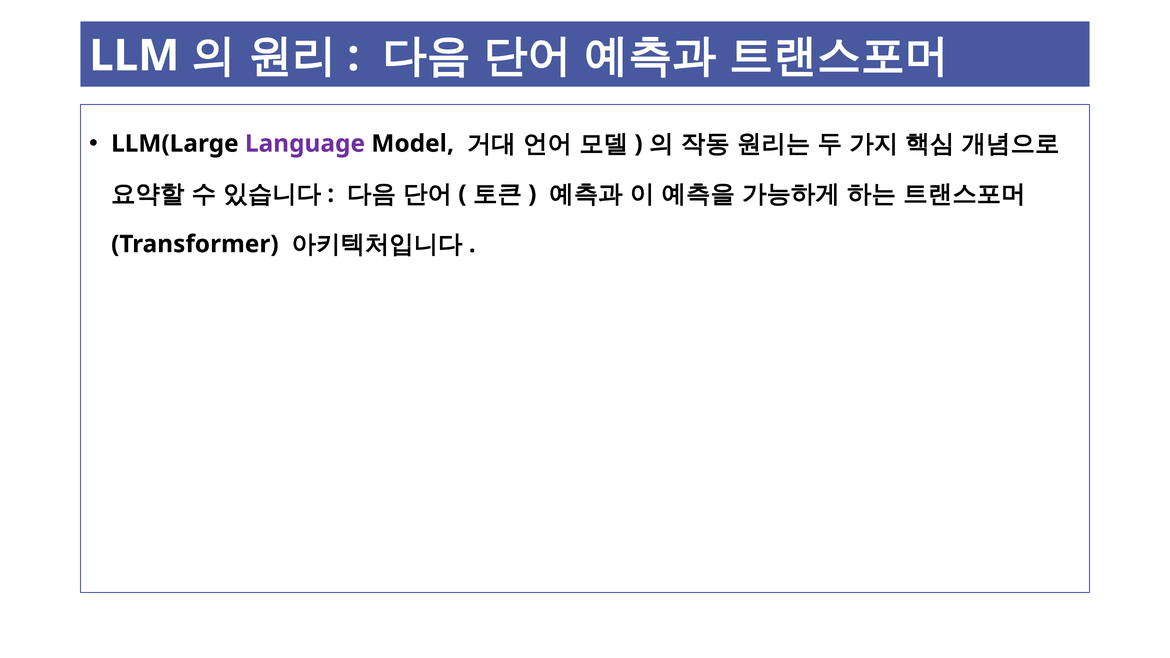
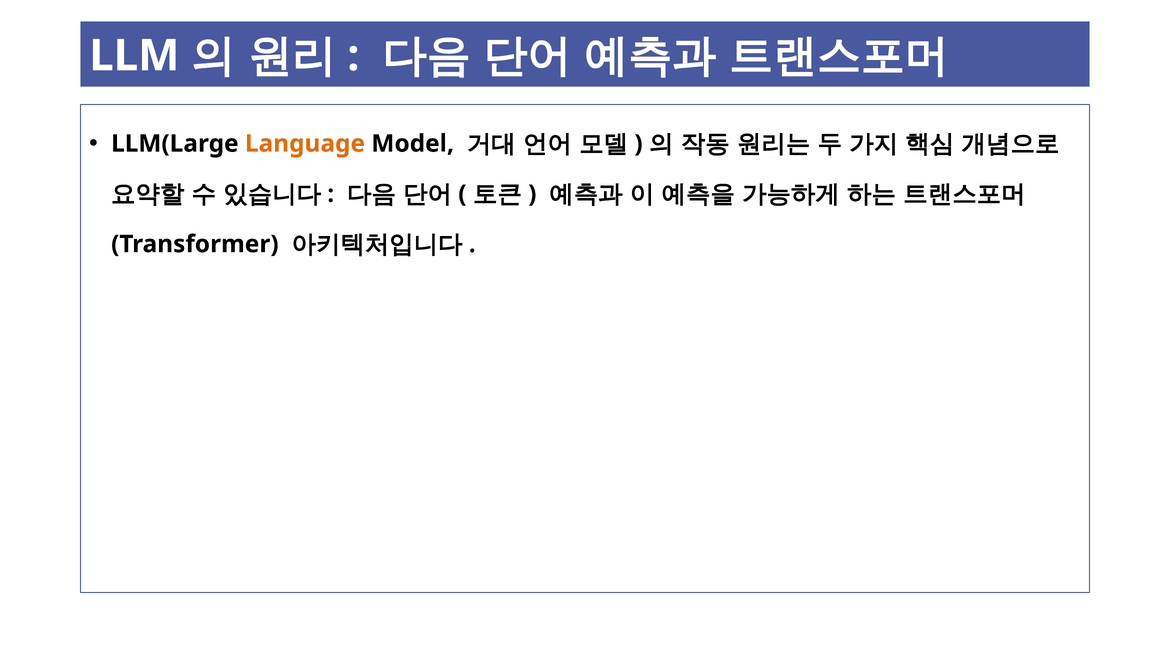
Language colour: purple -> orange
